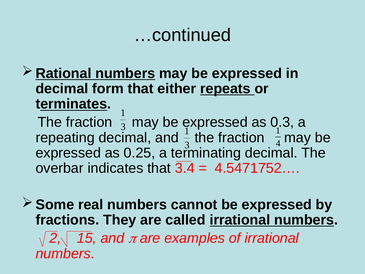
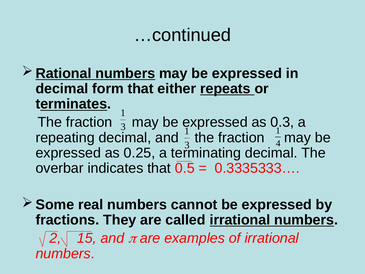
3.4: 3.4 -> 0.5
4.5471752…: 4.5471752… -> 0.3335333…
